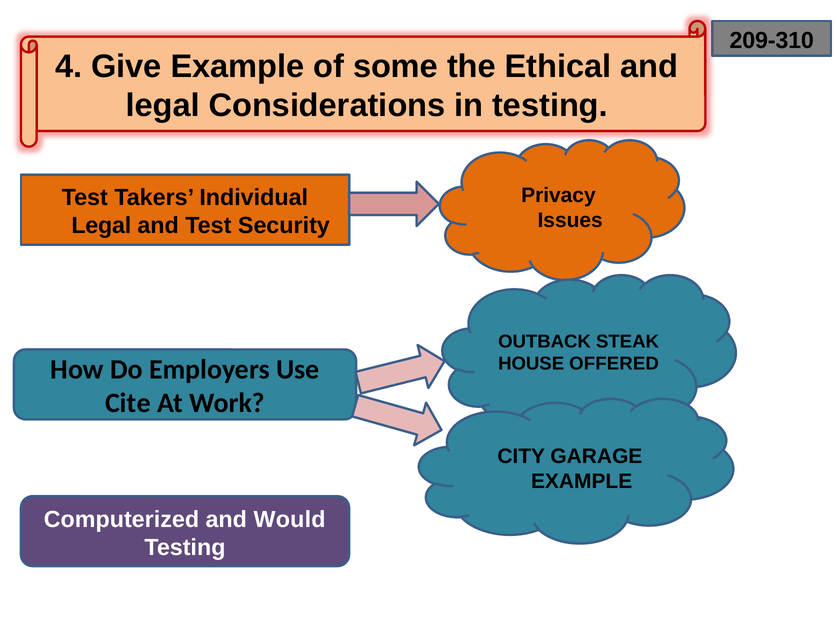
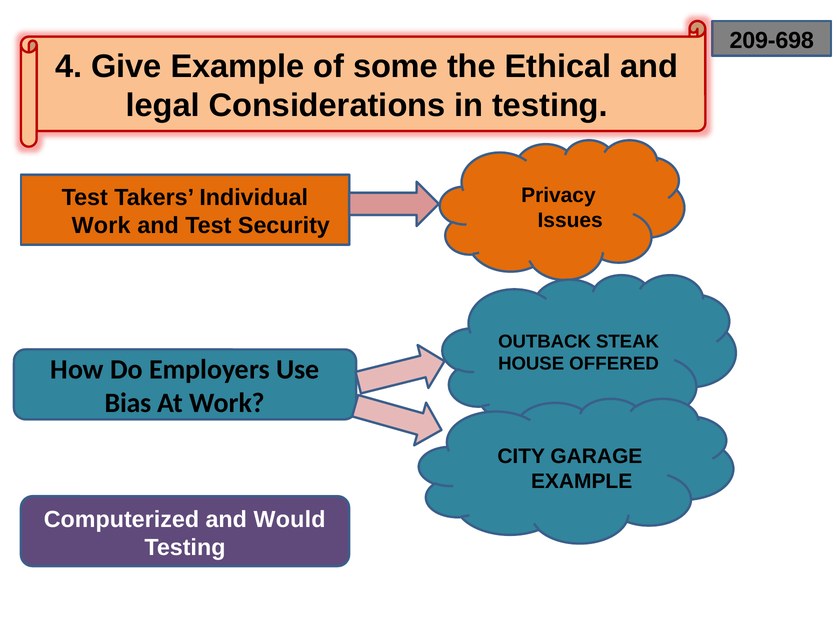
209-310: 209-310 -> 209-698
Legal at (101, 225): Legal -> Work
Cite: Cite -> Bias
